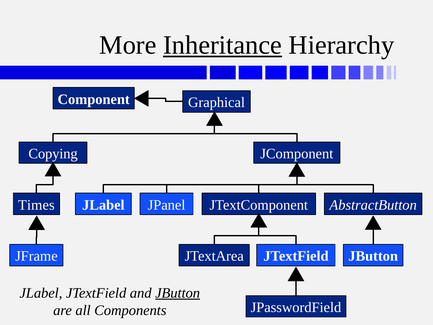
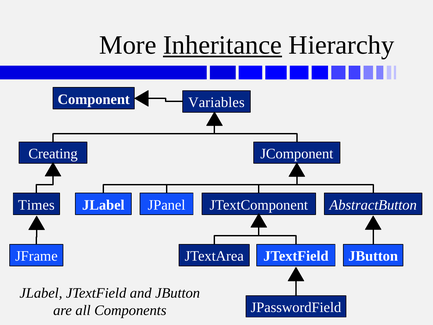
Graphical: Graphical -> Variables
Copying: Copying -> Creating
JButton at (178, 293) underline: present -> none
